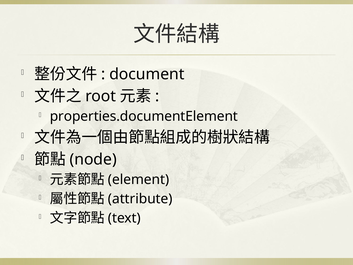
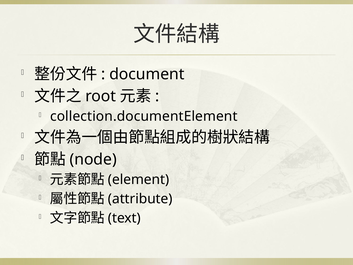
properties.documentElement: properties.documentElement -> collection.documentElement
